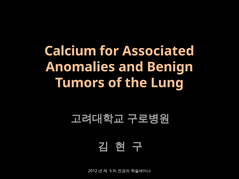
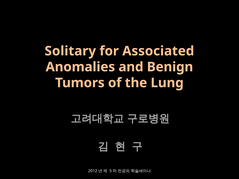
Calcium: Calcium -> Solitary
